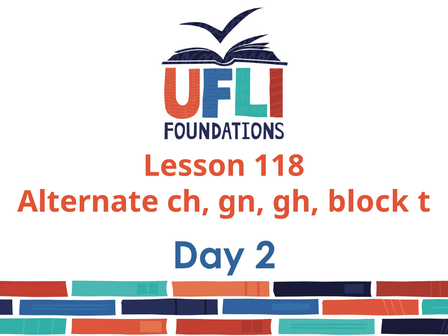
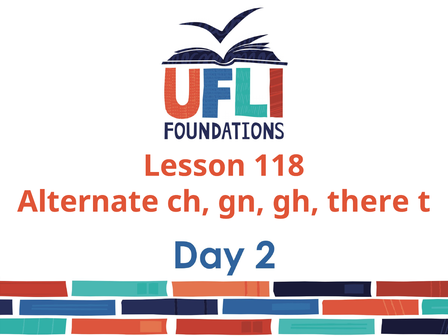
block: block -> there
